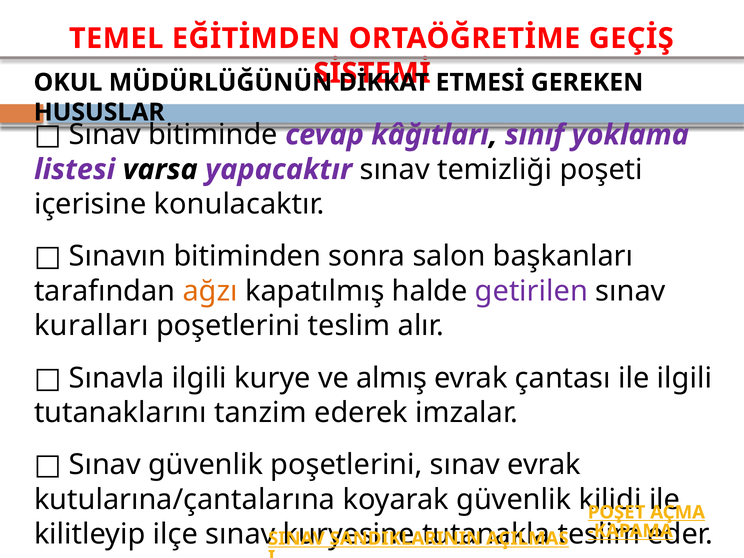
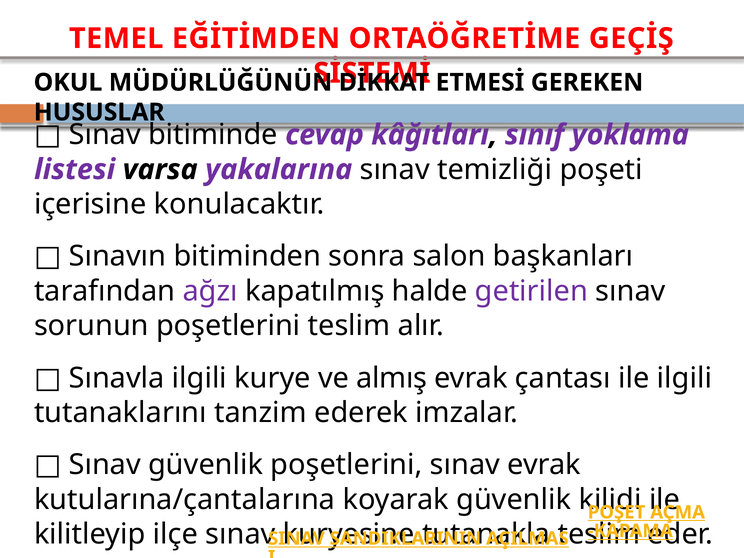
yapacaktır: yapacaktır -> yakalarına
ağzı colour: orange -> purple
kuralları: kuralları -> sorunun
